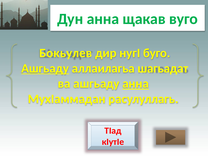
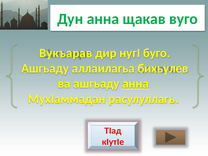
Бокьулев: Бокьулев -> Вукъарав
Ашгьаду at (45, 68) underline: present -> none
шагьадат: шагьадат -> бихьулев
